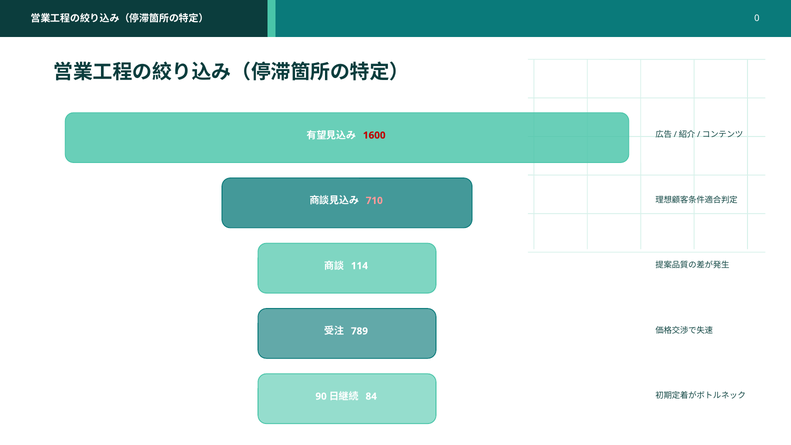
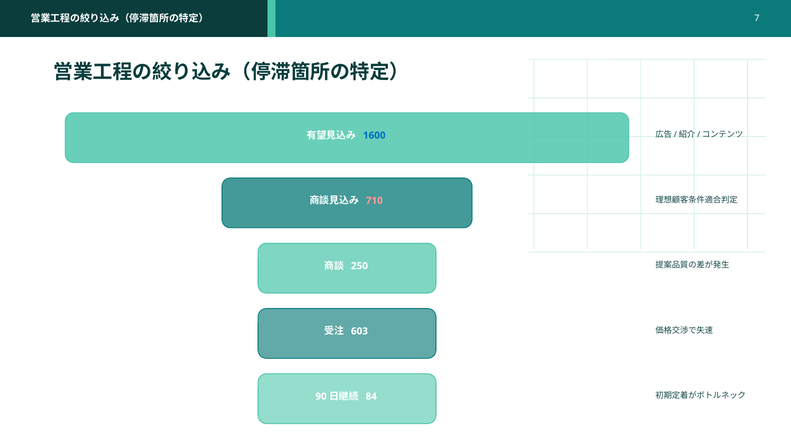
0: 0 -> 7
1600 colour: red -> blue
114: 114 -> 250
789: 789 -> 603
